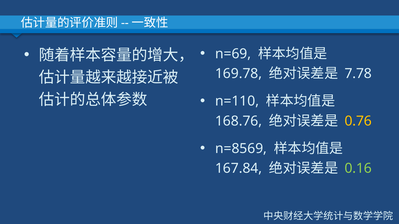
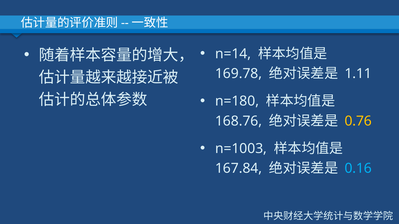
n=69: n=69 -> n=14
7.78: 7.78 -> 1.11
n=110: n=110 -> n=180
n=8569: n=8569 -> n=1003
0.16 colour: light green -> light blue
